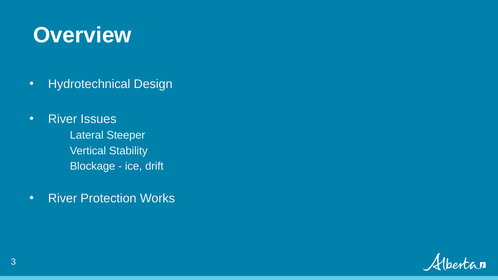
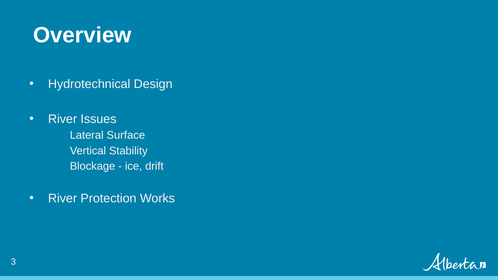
Steeper: Steeper -> Surface
